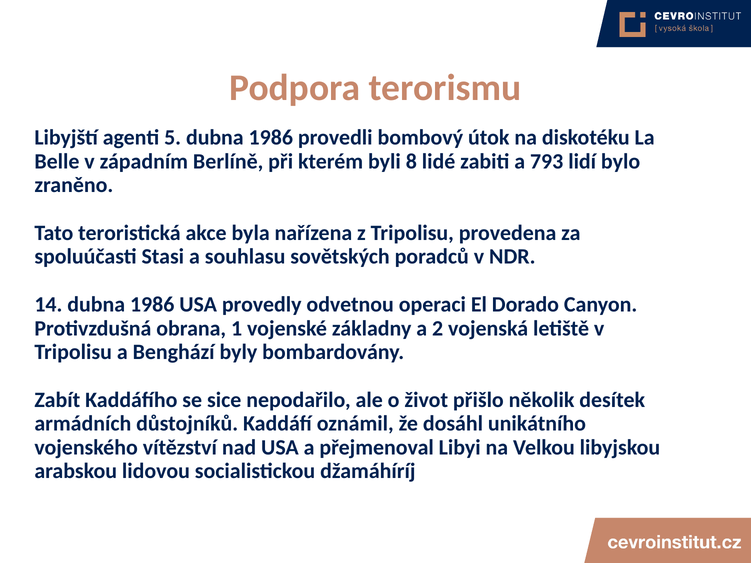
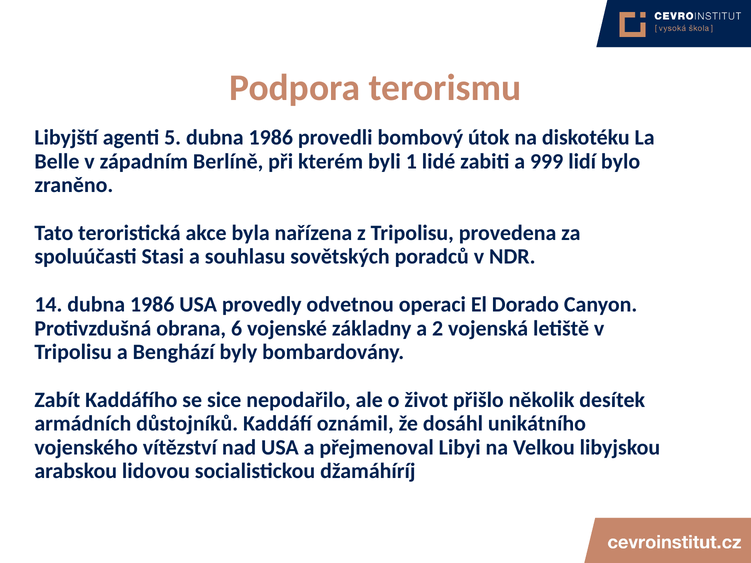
8: 8 -> 1
793: 793 -> 999
1: 1 -> 6
